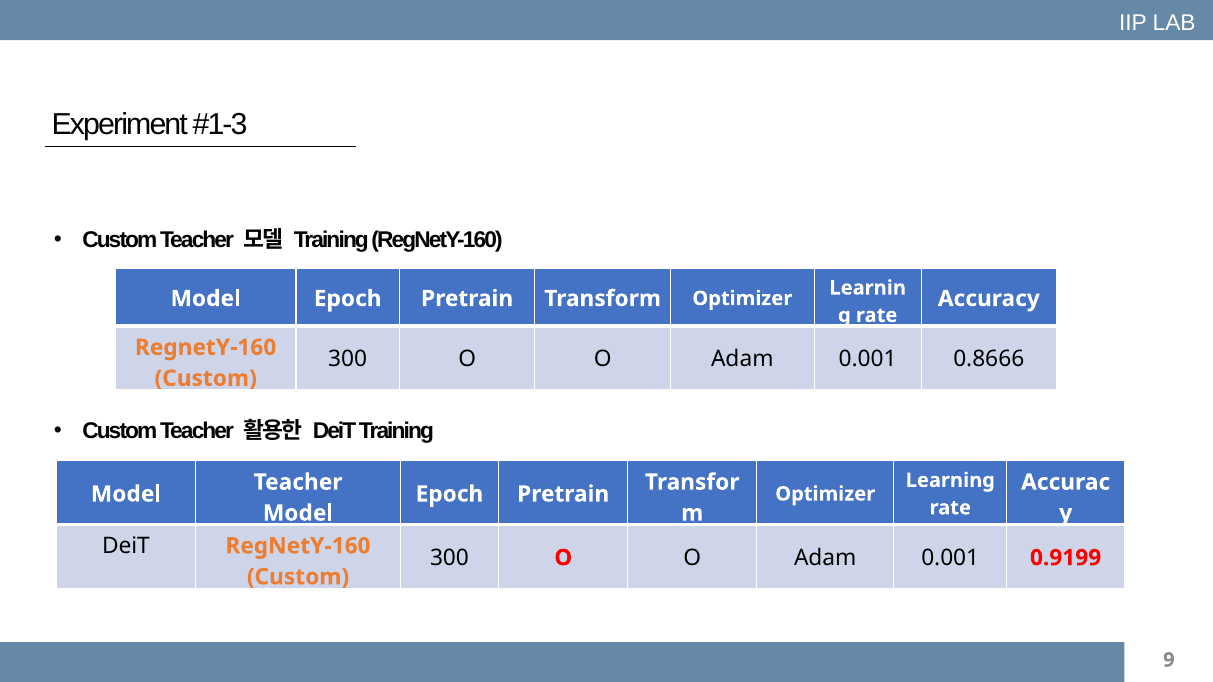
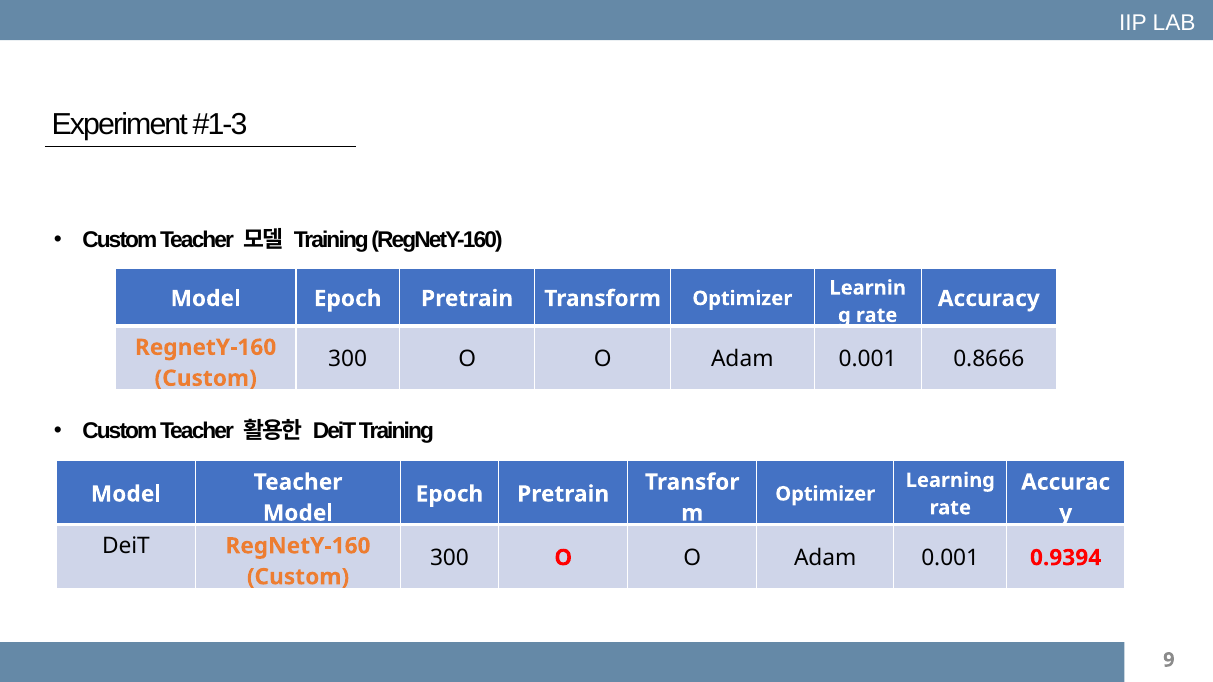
0.9199: 0.9199 -> 0.9394
